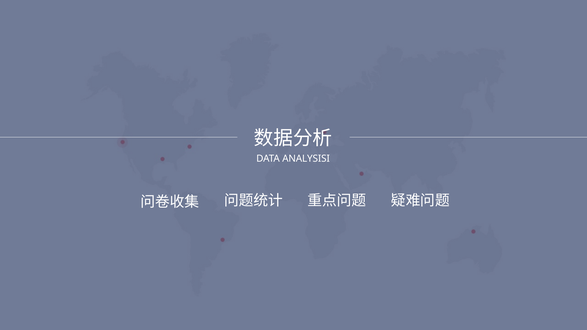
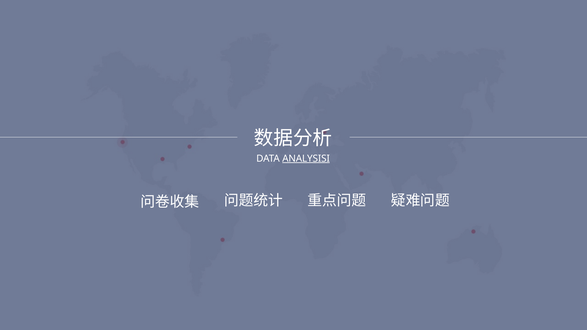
ANALYSISI underline: none -> present
